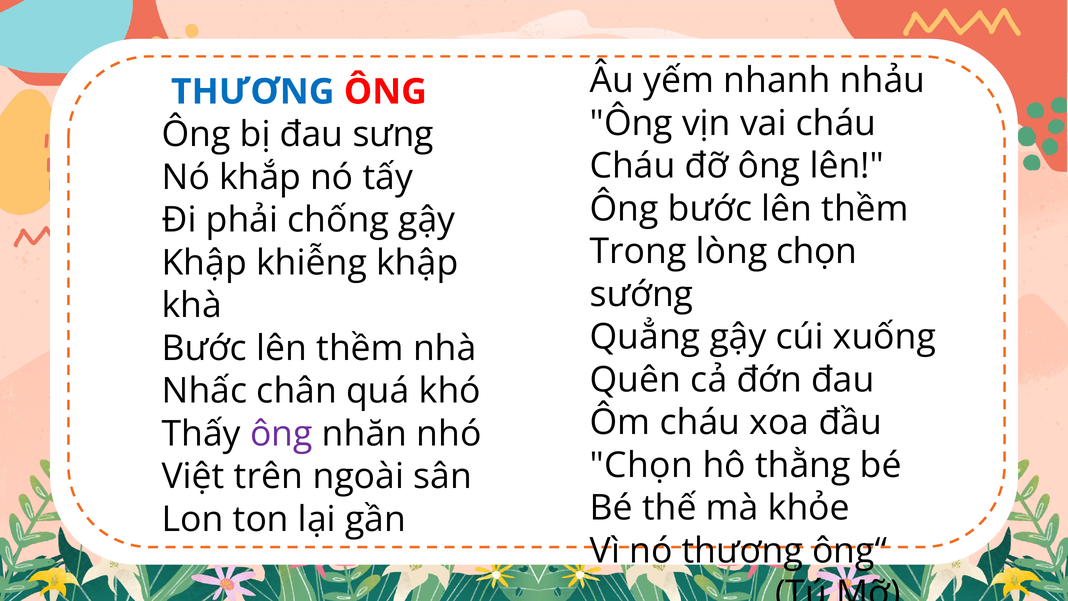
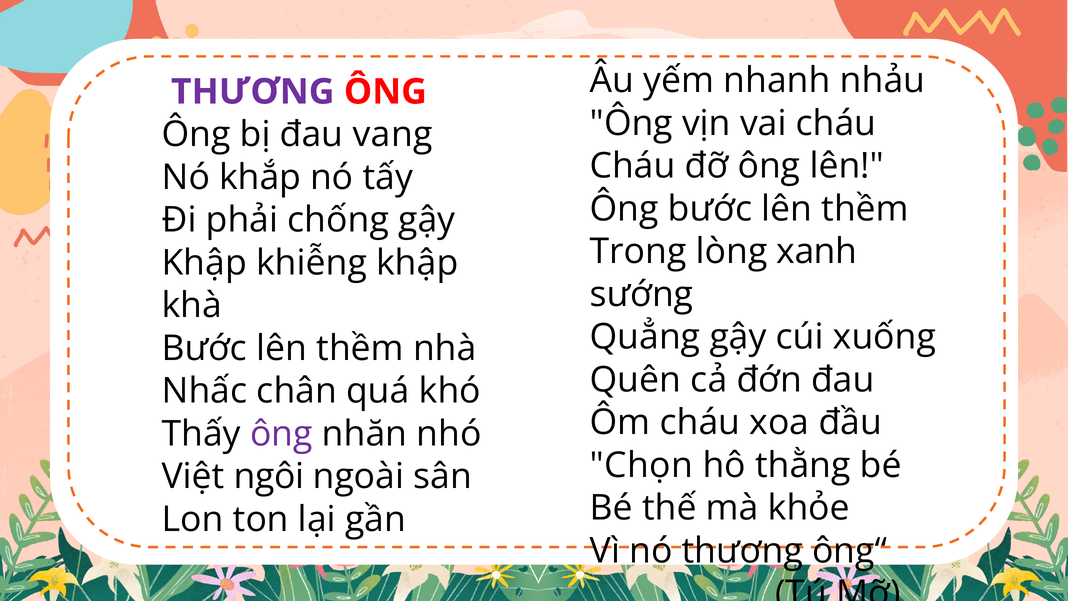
THƯƠNG at (253, 92) colour: blue -> purple
sưng: sưng -> vang
lòng chọn: chọn -> xanh
trên: trên -> ngôi
